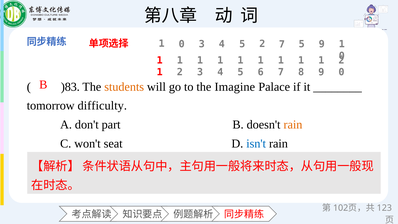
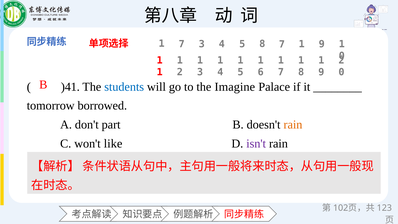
0 at (182, 44): 0 -> 7
5 2: 2 -> 8
5 at (302, 44): 5 -> 1
)83: )83 -> )41
students colour: orange -> blue
difficulty: difficulty -> borrowed
seat: seat -> like
isn't colour: blue -> purple
